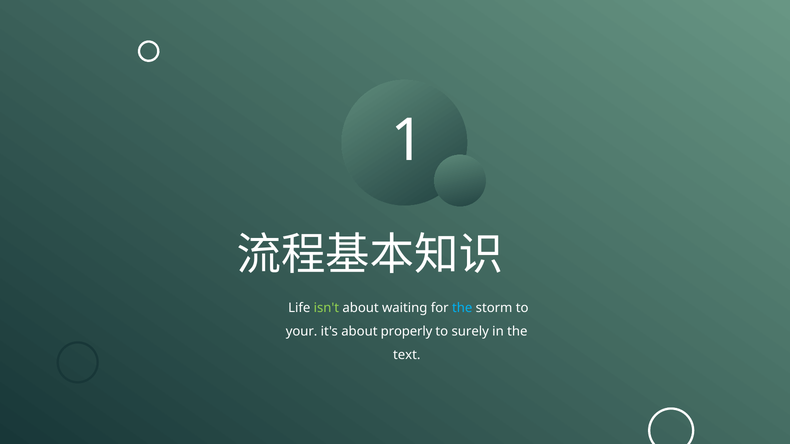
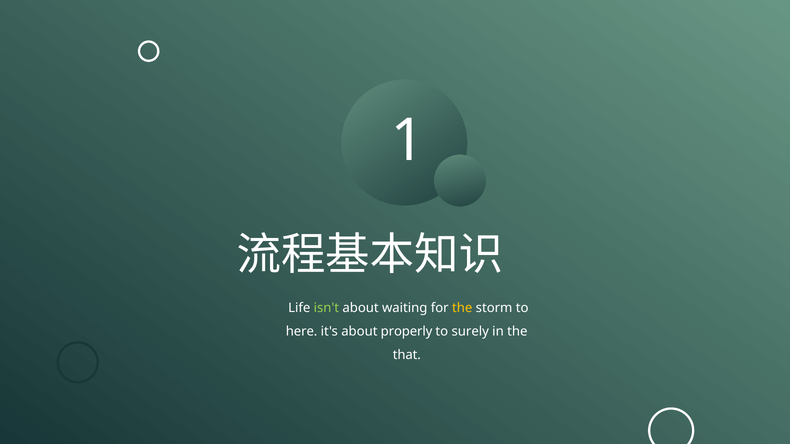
the at (462, 308) colour: light blue -> yellow
your: your -> here
text: text -> that
